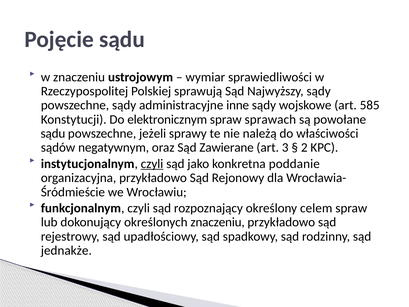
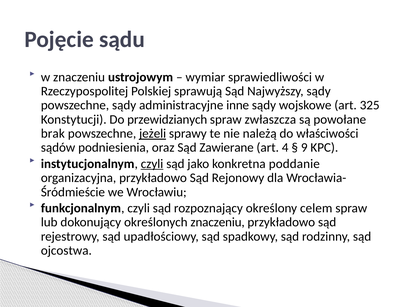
585: 585 -> 325
elektronicznym: elektronicznym -> przewidzianych
sprawach: sprawach -> zwłaszcza
sądu at (53, 133): sądu -> brak
jeżeli underline: none -> present
negatywnym: negatywnym -> podniesienia
3: 3 -> 4
2: 2 -> 9
jednakże: jednakże -> ojcostwa
